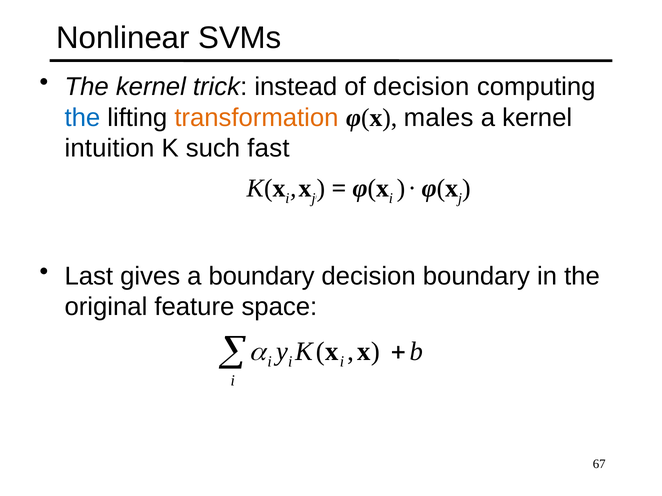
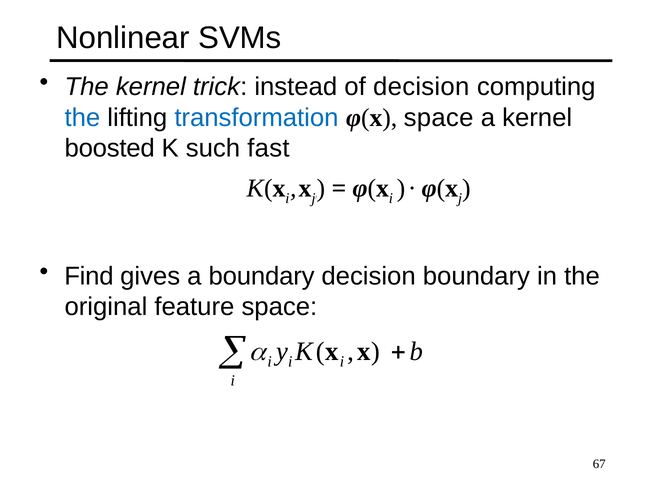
transformation colour: orange -> blue
φ(x males: males -> space
intuition: intuition -> boosted
Last: Last -> Find
